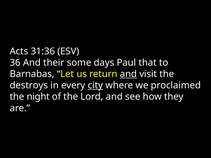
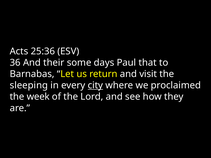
31:36: 31:36 -> 25:36
and at (128, 74) underline: present -> none
destroys: destroys -> sleeping
night: night -> week
